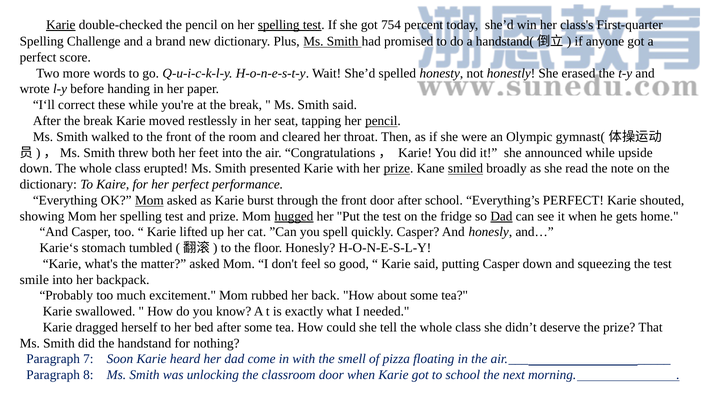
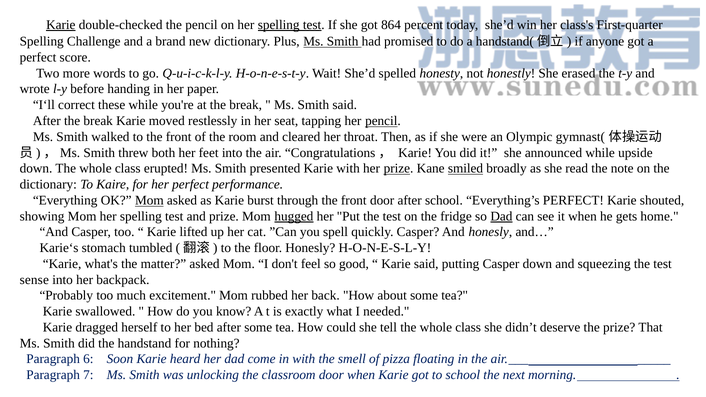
754: 754 -> 864
smile: smile -> sense
7: 7 -> 6
8: 8 -> 7
